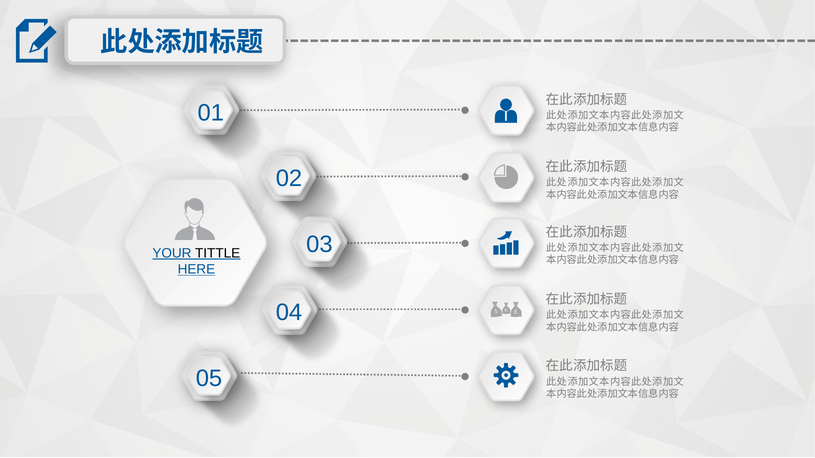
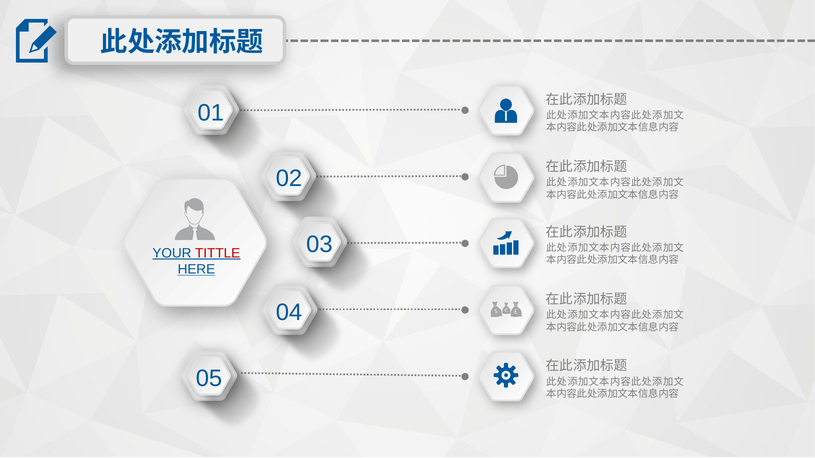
TITTLE colour: black -> red
